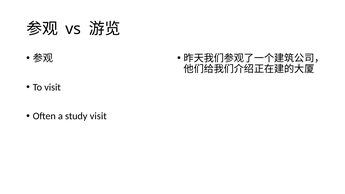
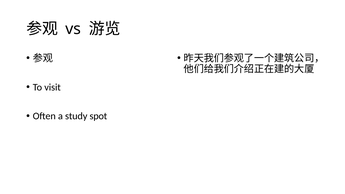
study visit: visit -> spot
